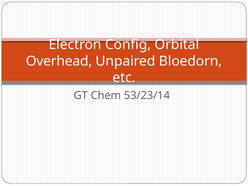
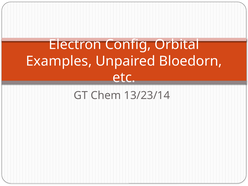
Overhead: Overhead -> Examples
53/23/14: 53/23/14 -> 13/23/14
